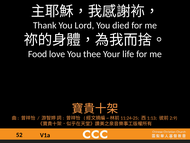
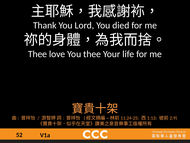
Food at (38, 54): Food -> Thee
